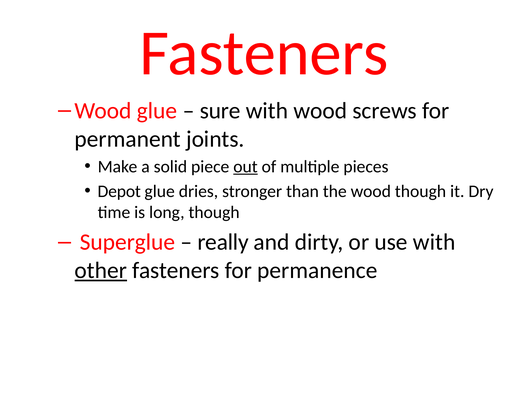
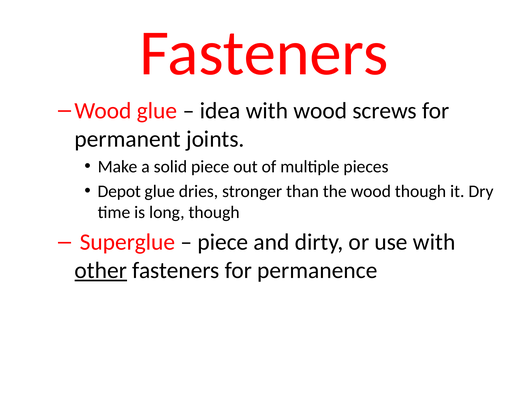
sure: sure -> idea
out underline: present -> none
really at (223, 242): really -> piece
